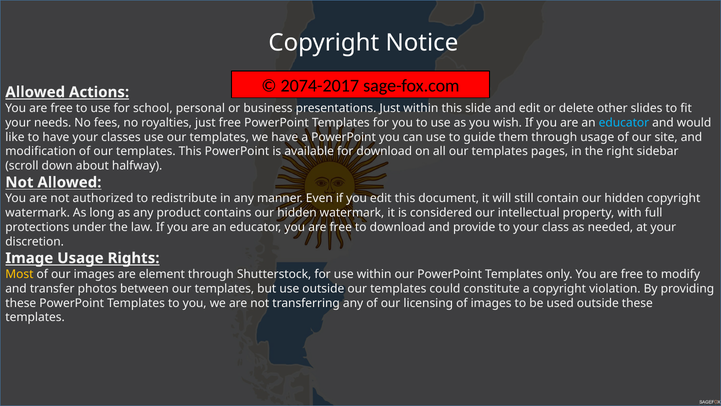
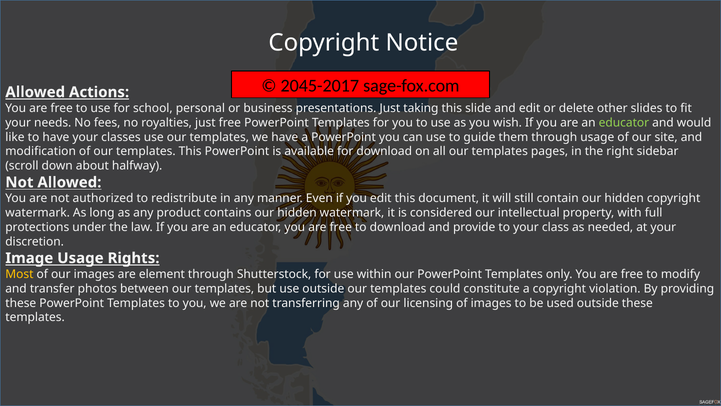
2074-2017: 2074-2017 -> 2045-2017
Just within: within -> taking
educator at (624, 123) colour: light blue -> light green
